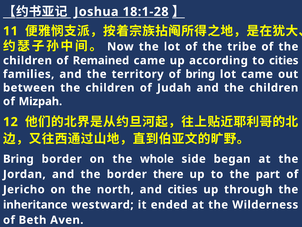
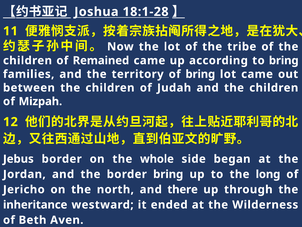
to cities: cities -> bring
Bring at (18, 159): Bring -> Jebus
border there: there -> bring
part: part -> long
and cities: cities -> there
